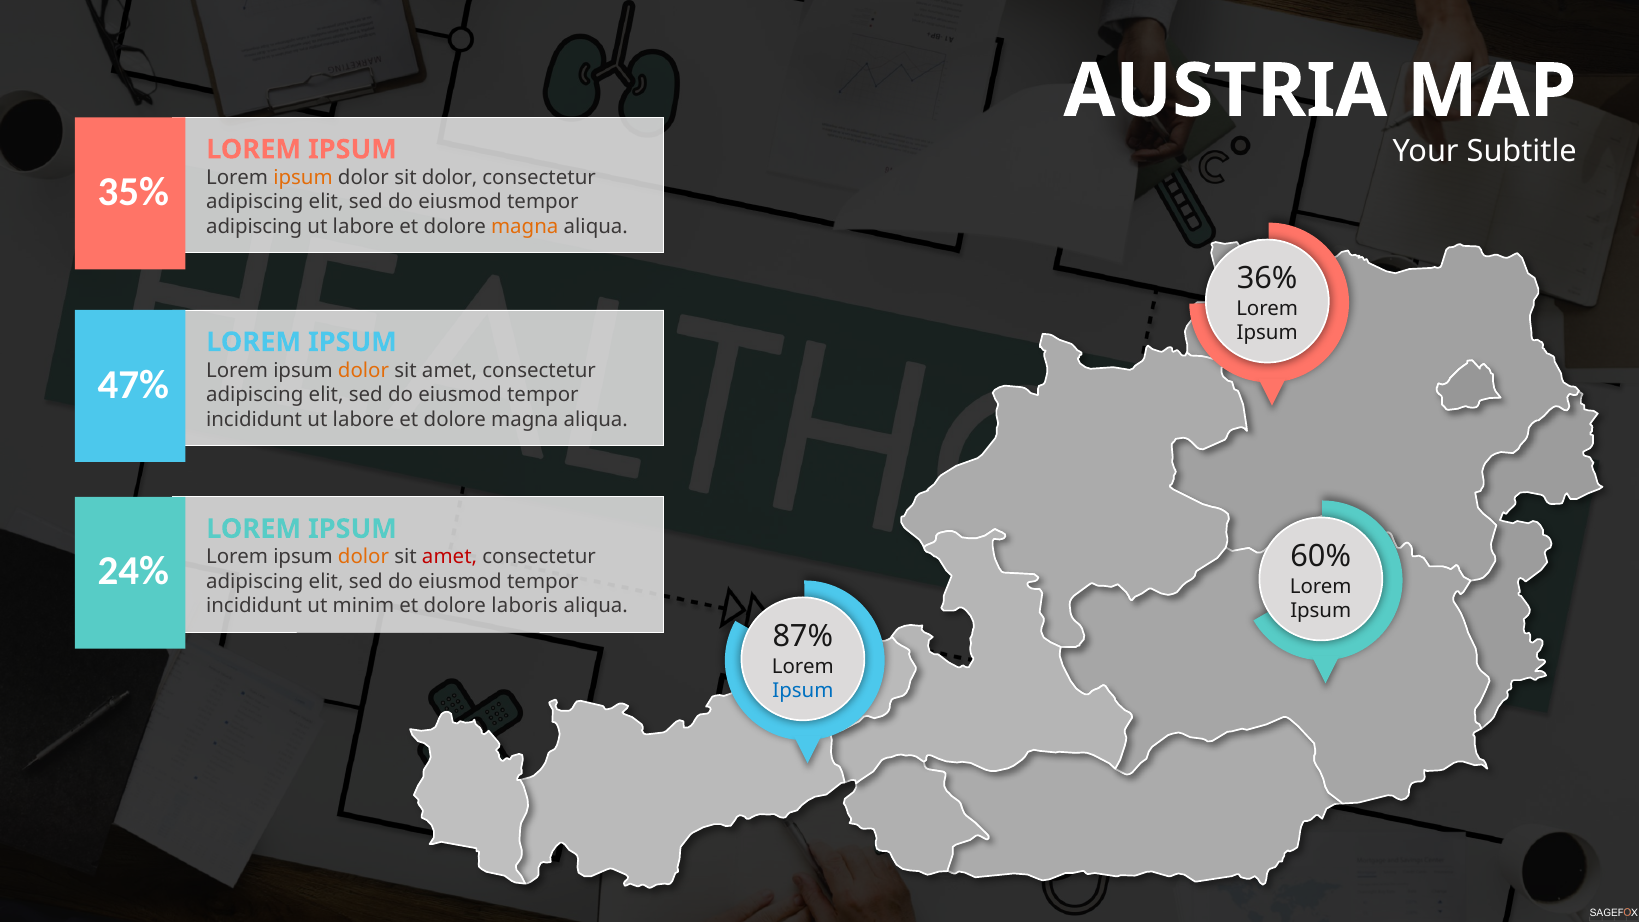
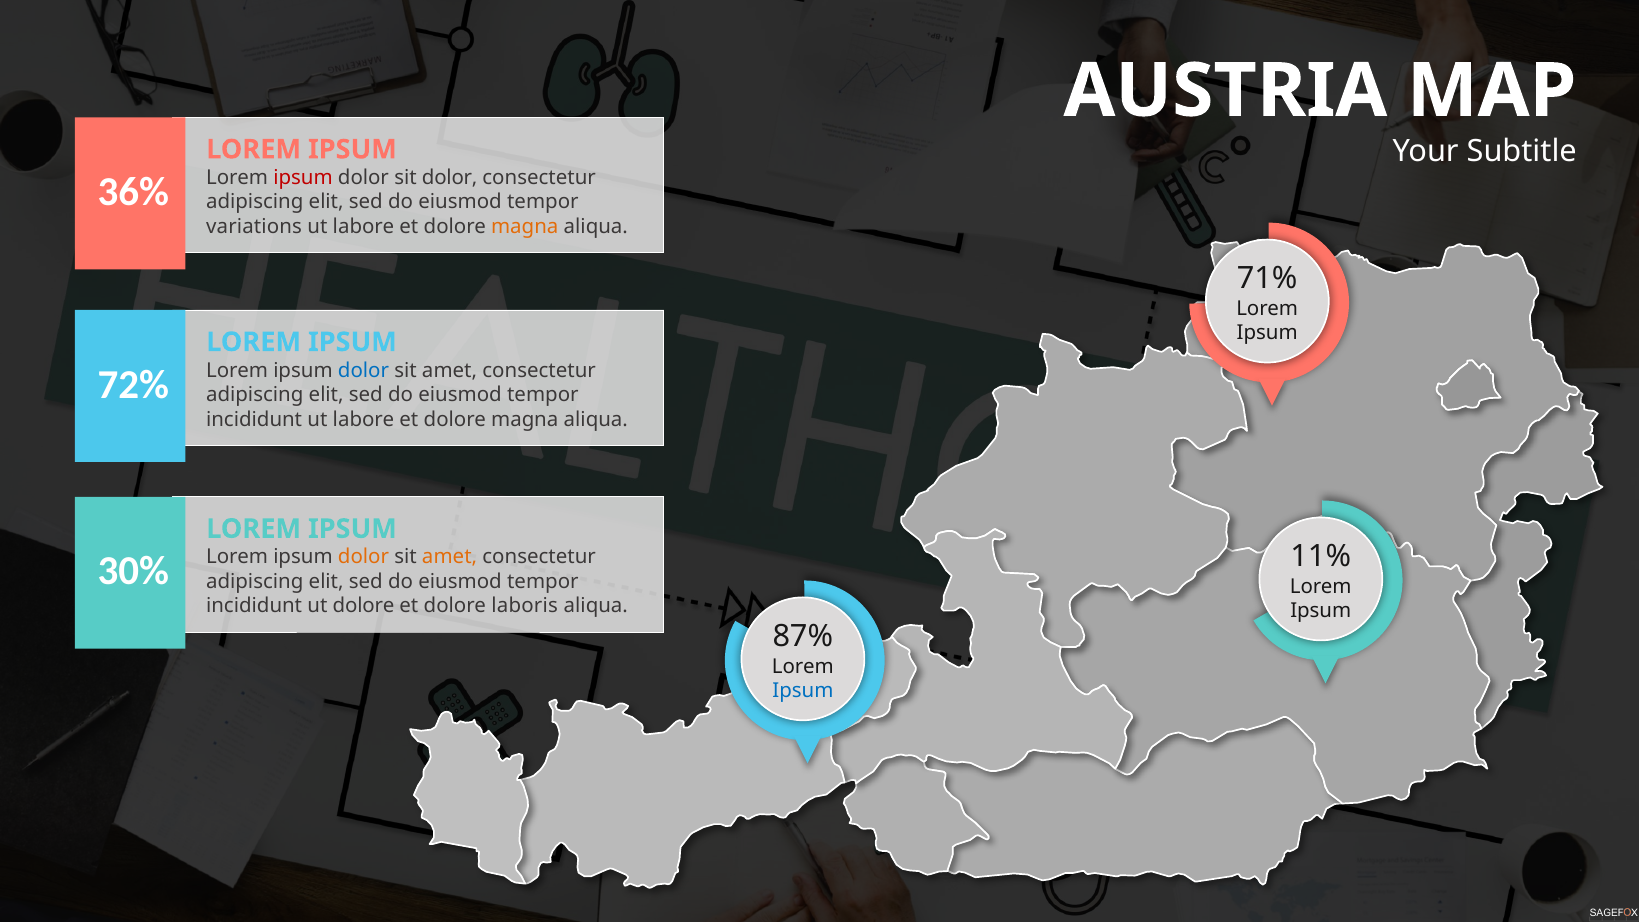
ipsum at (303, 178) colour: orange -> red
35%: 35% -> 36%
adipiscing at (254, 227): adipiscing -> variations
36%: 36% -> 71%
dolor at (363, 370) colour: orange -> blue
47%: 47% -> 72%
60%: 60% -> 11%
amet at (450, 557) colour: red -> orange
24%: 24% -> 30%
ut minim: minim -> dolore
